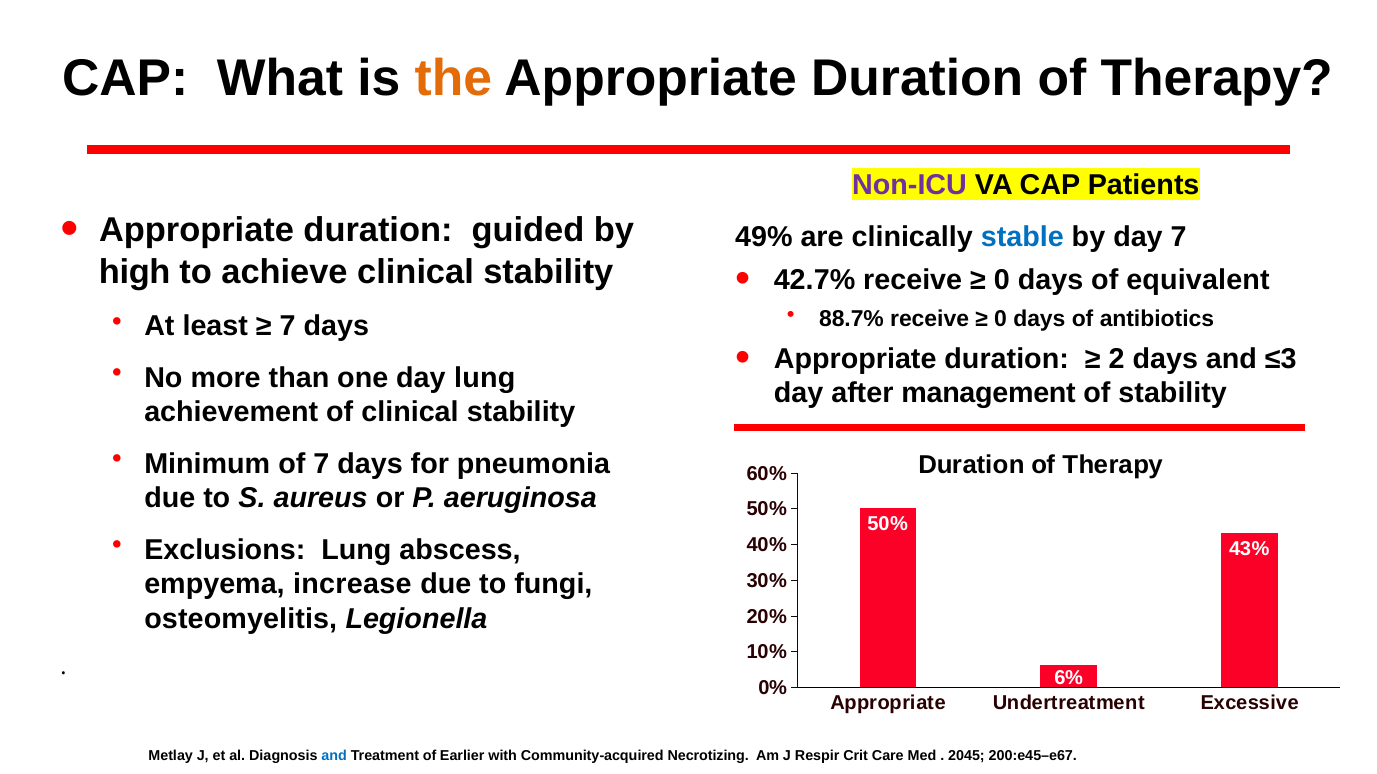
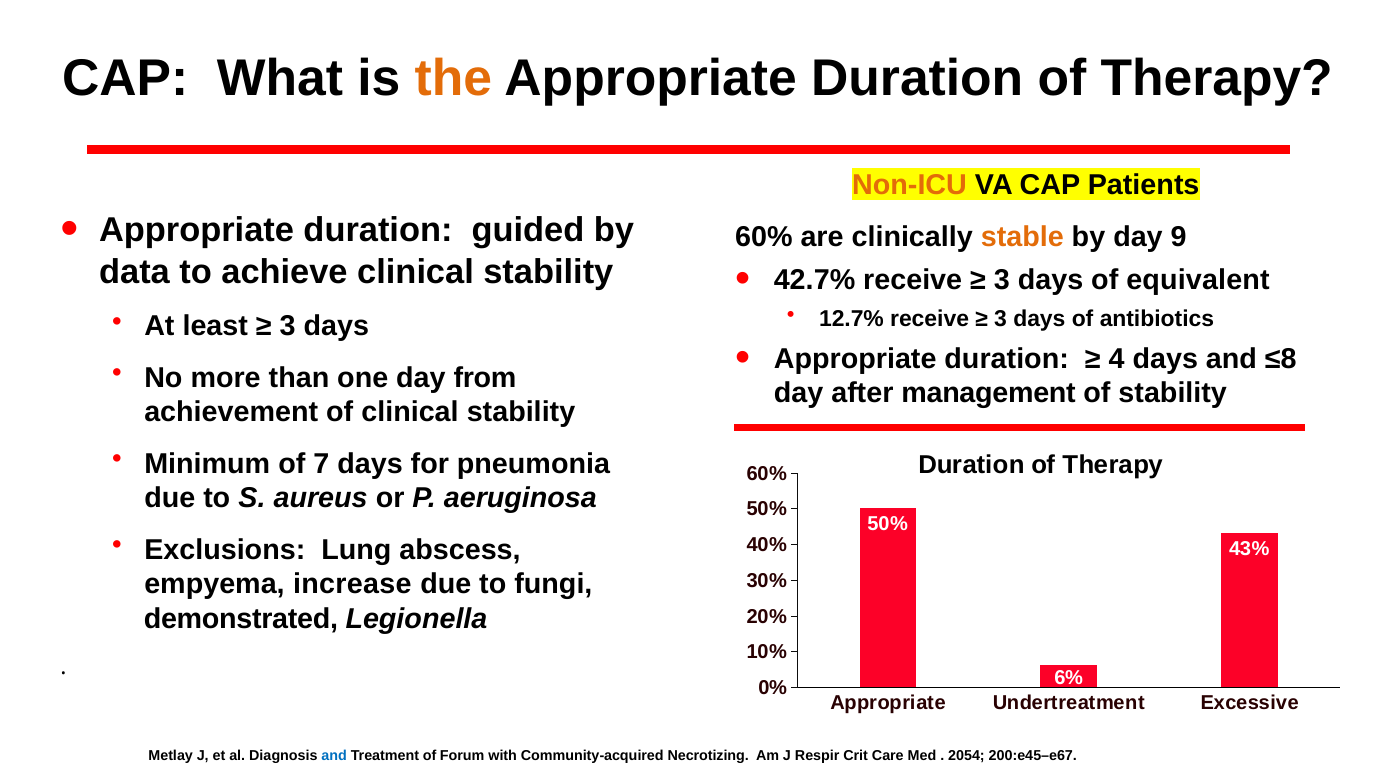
Non-ICU colour: purple -> orange
49% at (764, 237): 49% -> 60%
stable colour: blue -> orange
day 7: 7 -> 9
high: high -> data
0 at (1002, 280): 0 -> 3
88.7%: 88.7% -> 12.7%
0 at (1001, 319): 0 -> 3
7 at (288, 327): 7 -> 3
2: 2 -> 4
≤3: ≤3 -> ≤8
day lung: lung -> from
osteomyelitis: osteomyelitis -> demonstrated
Earlier: Earlier -> Forum
2045: 2045 -> 2054
